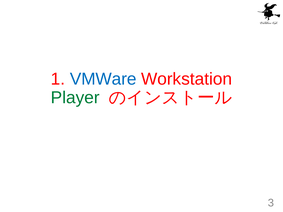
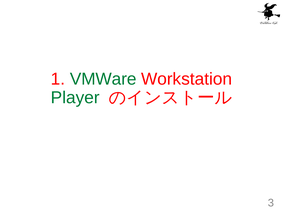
VMWare colour: blue -> green
